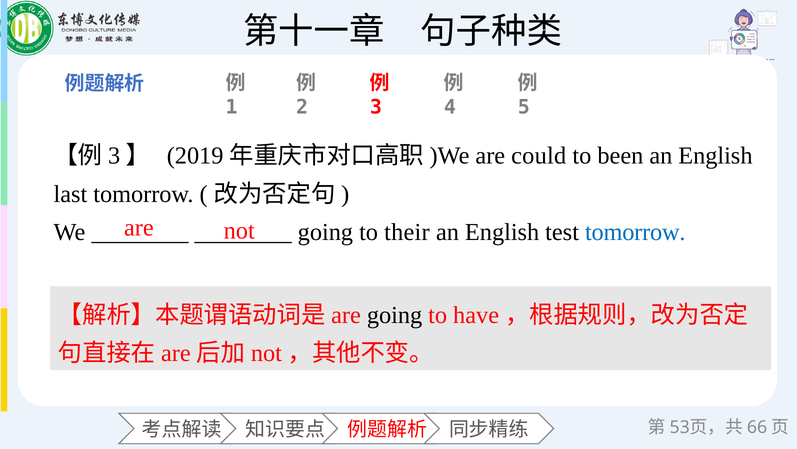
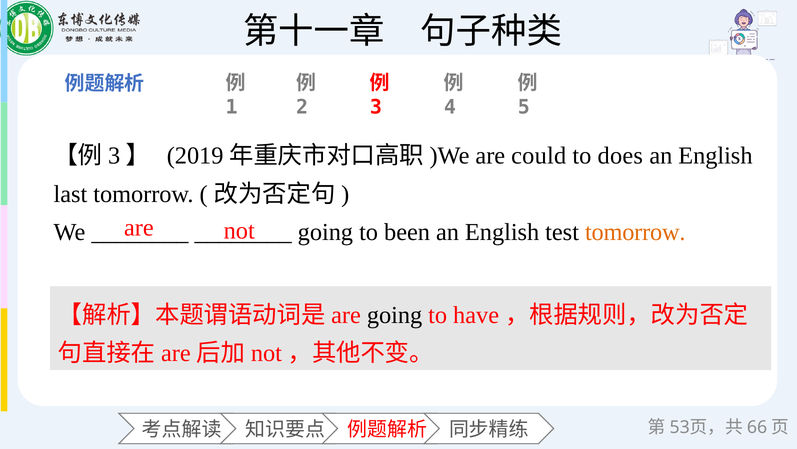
been: been -> does
their: their -> been
tomorrow at (635, 232) colour: blue -> orange
